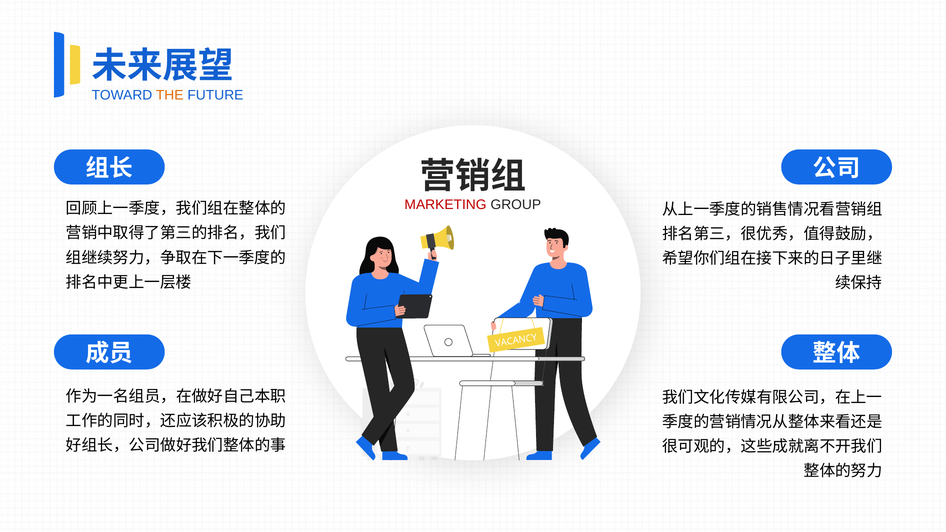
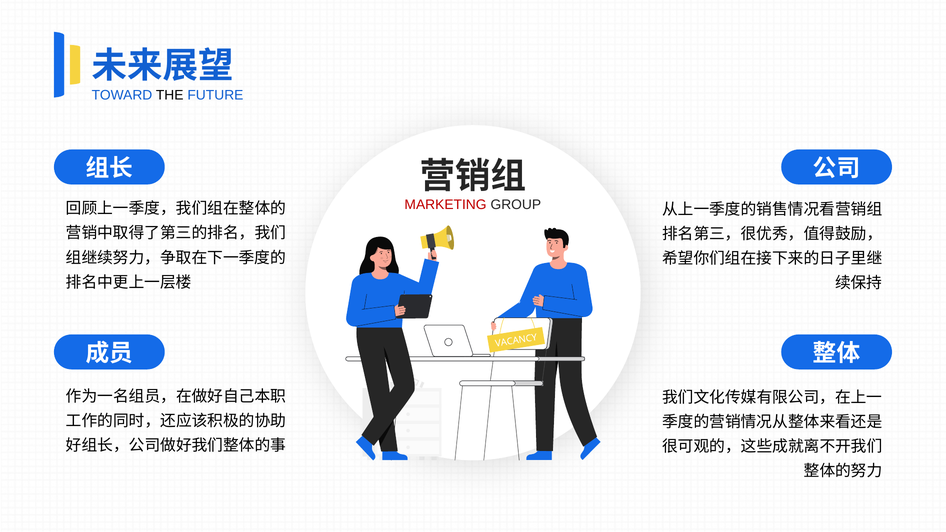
THE colour: orange -> black
